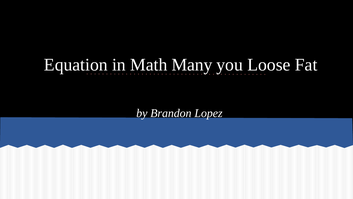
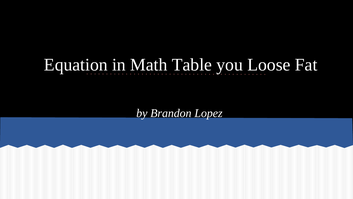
Many: Many -> Table
